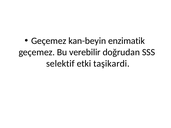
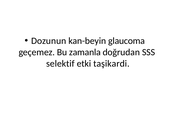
Geçemez at (49, 41): Geçemez -> Dozunun
enzimatik: enzimatik -> glaucoma
verebilir: verebilir -> zamanla
